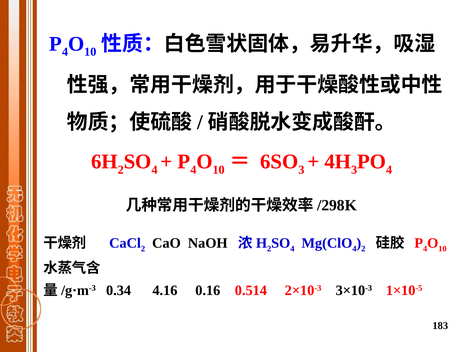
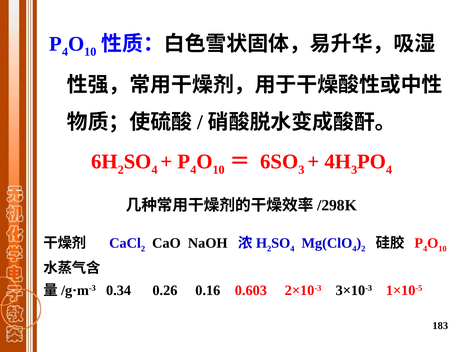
4.16: 4.16 -> 0.26
0.514: 0.514 -> 0.603
